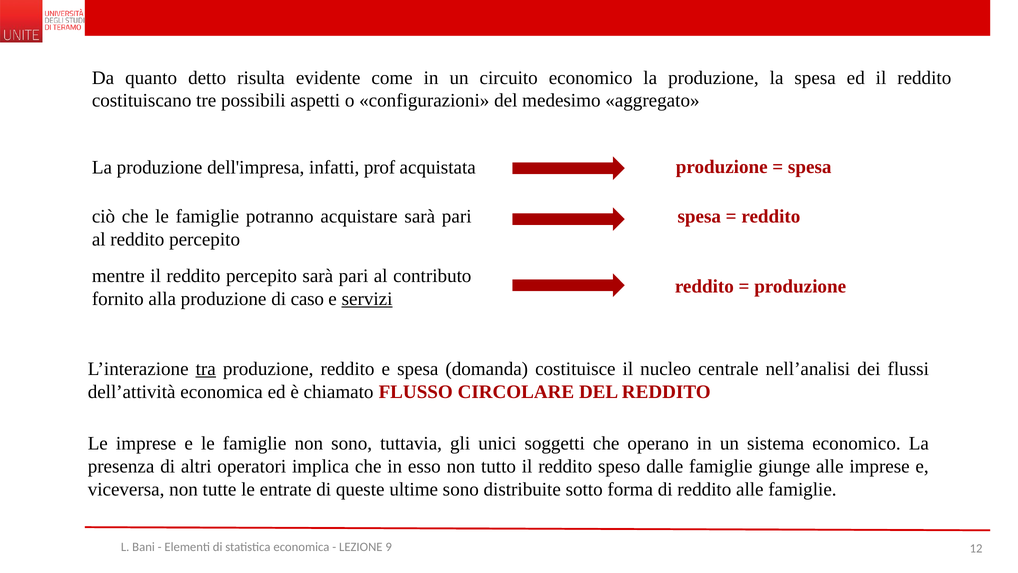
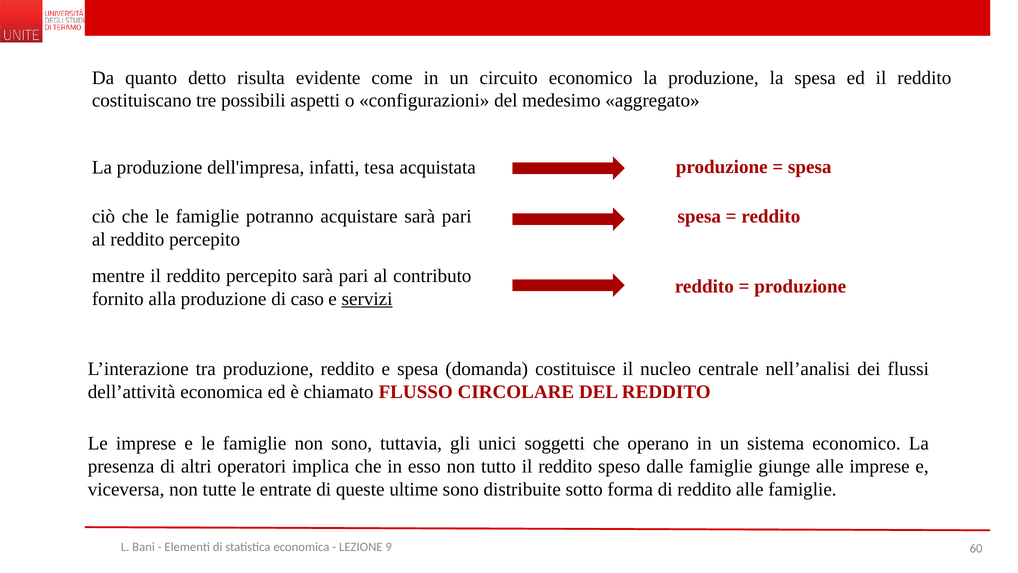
prof: prof -> tesa
tra underline: present -> none
12: 12 -> 60
